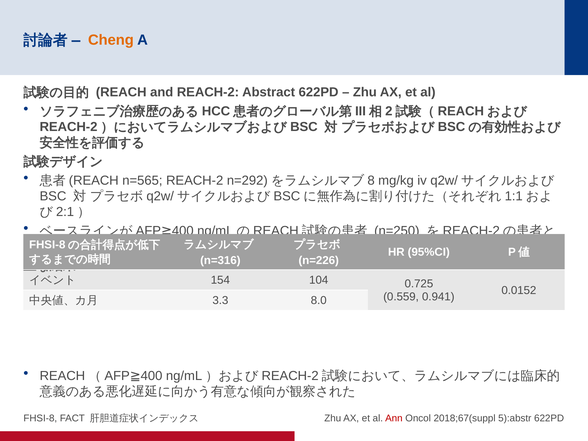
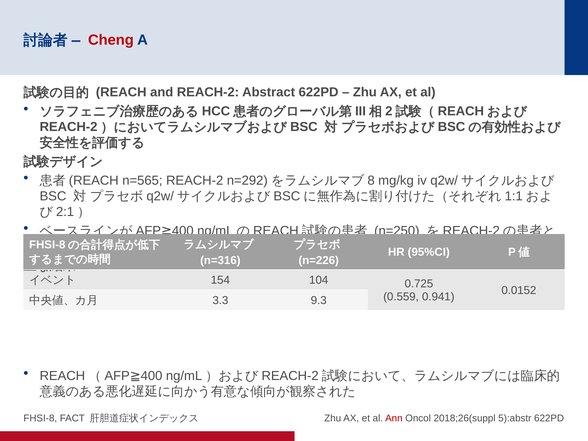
Cheng colour: orange -> red
8.0: 8.0 -> 9.3
2018;67(suppl: 2018;67(suppl -> 2018;26(suppl
